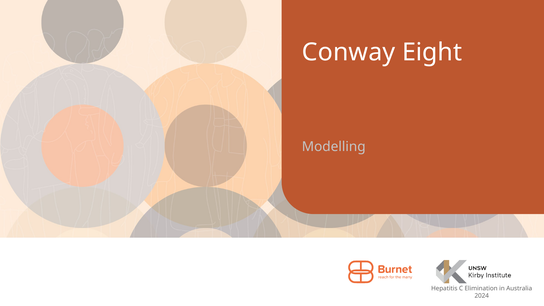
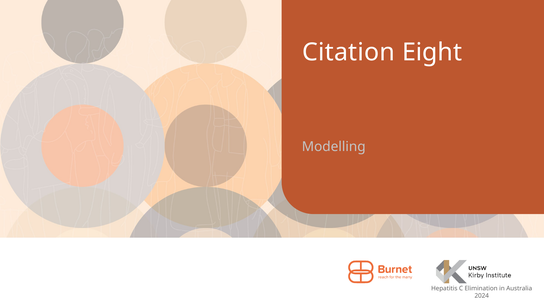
Conway: Conway -> Citation
